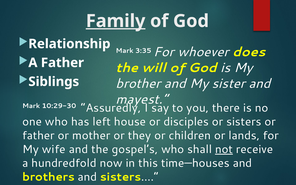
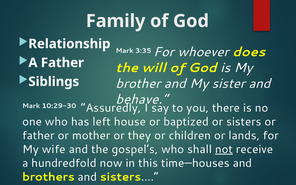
Family underline: present -> none
mayest: mayest -> behave
disciples: disciples -> baptized
